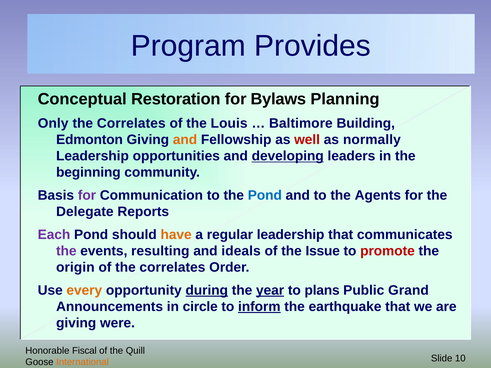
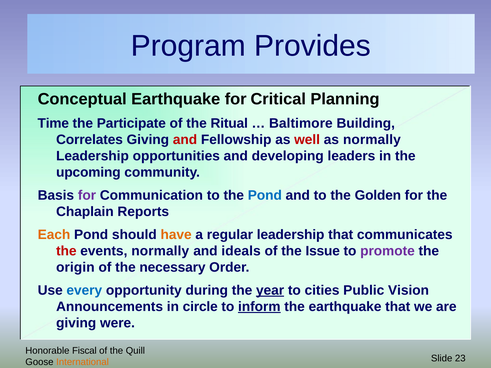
Conceptual Restoration: Restoration -> Earthquake
Bylaws: Bylaws -> Critical
Only: Only -> Time
Correlates at (131, 123): Correlates -> Participate
Louis: Louis -> Ritual
Edmonton: Edmonton -> Correlates
and at (185, 140) colour: orange -> red
developing underline: present -> none
beginning: beginning -> upcoming
Agents: Agents -> Golden
Delegate: Delegate -> Chaplain
Each colour: purple -> orange
the at (66, 251) colour: purple -> red
events resulting: resulting -> normally
promote colour: red -> purple
of the correlates: correlates -> necessary
every colour: orange -> blue
during underline: present -> none
plans: plans -> cities
Grand: Grand -> Vision
10: 10 -> 23
